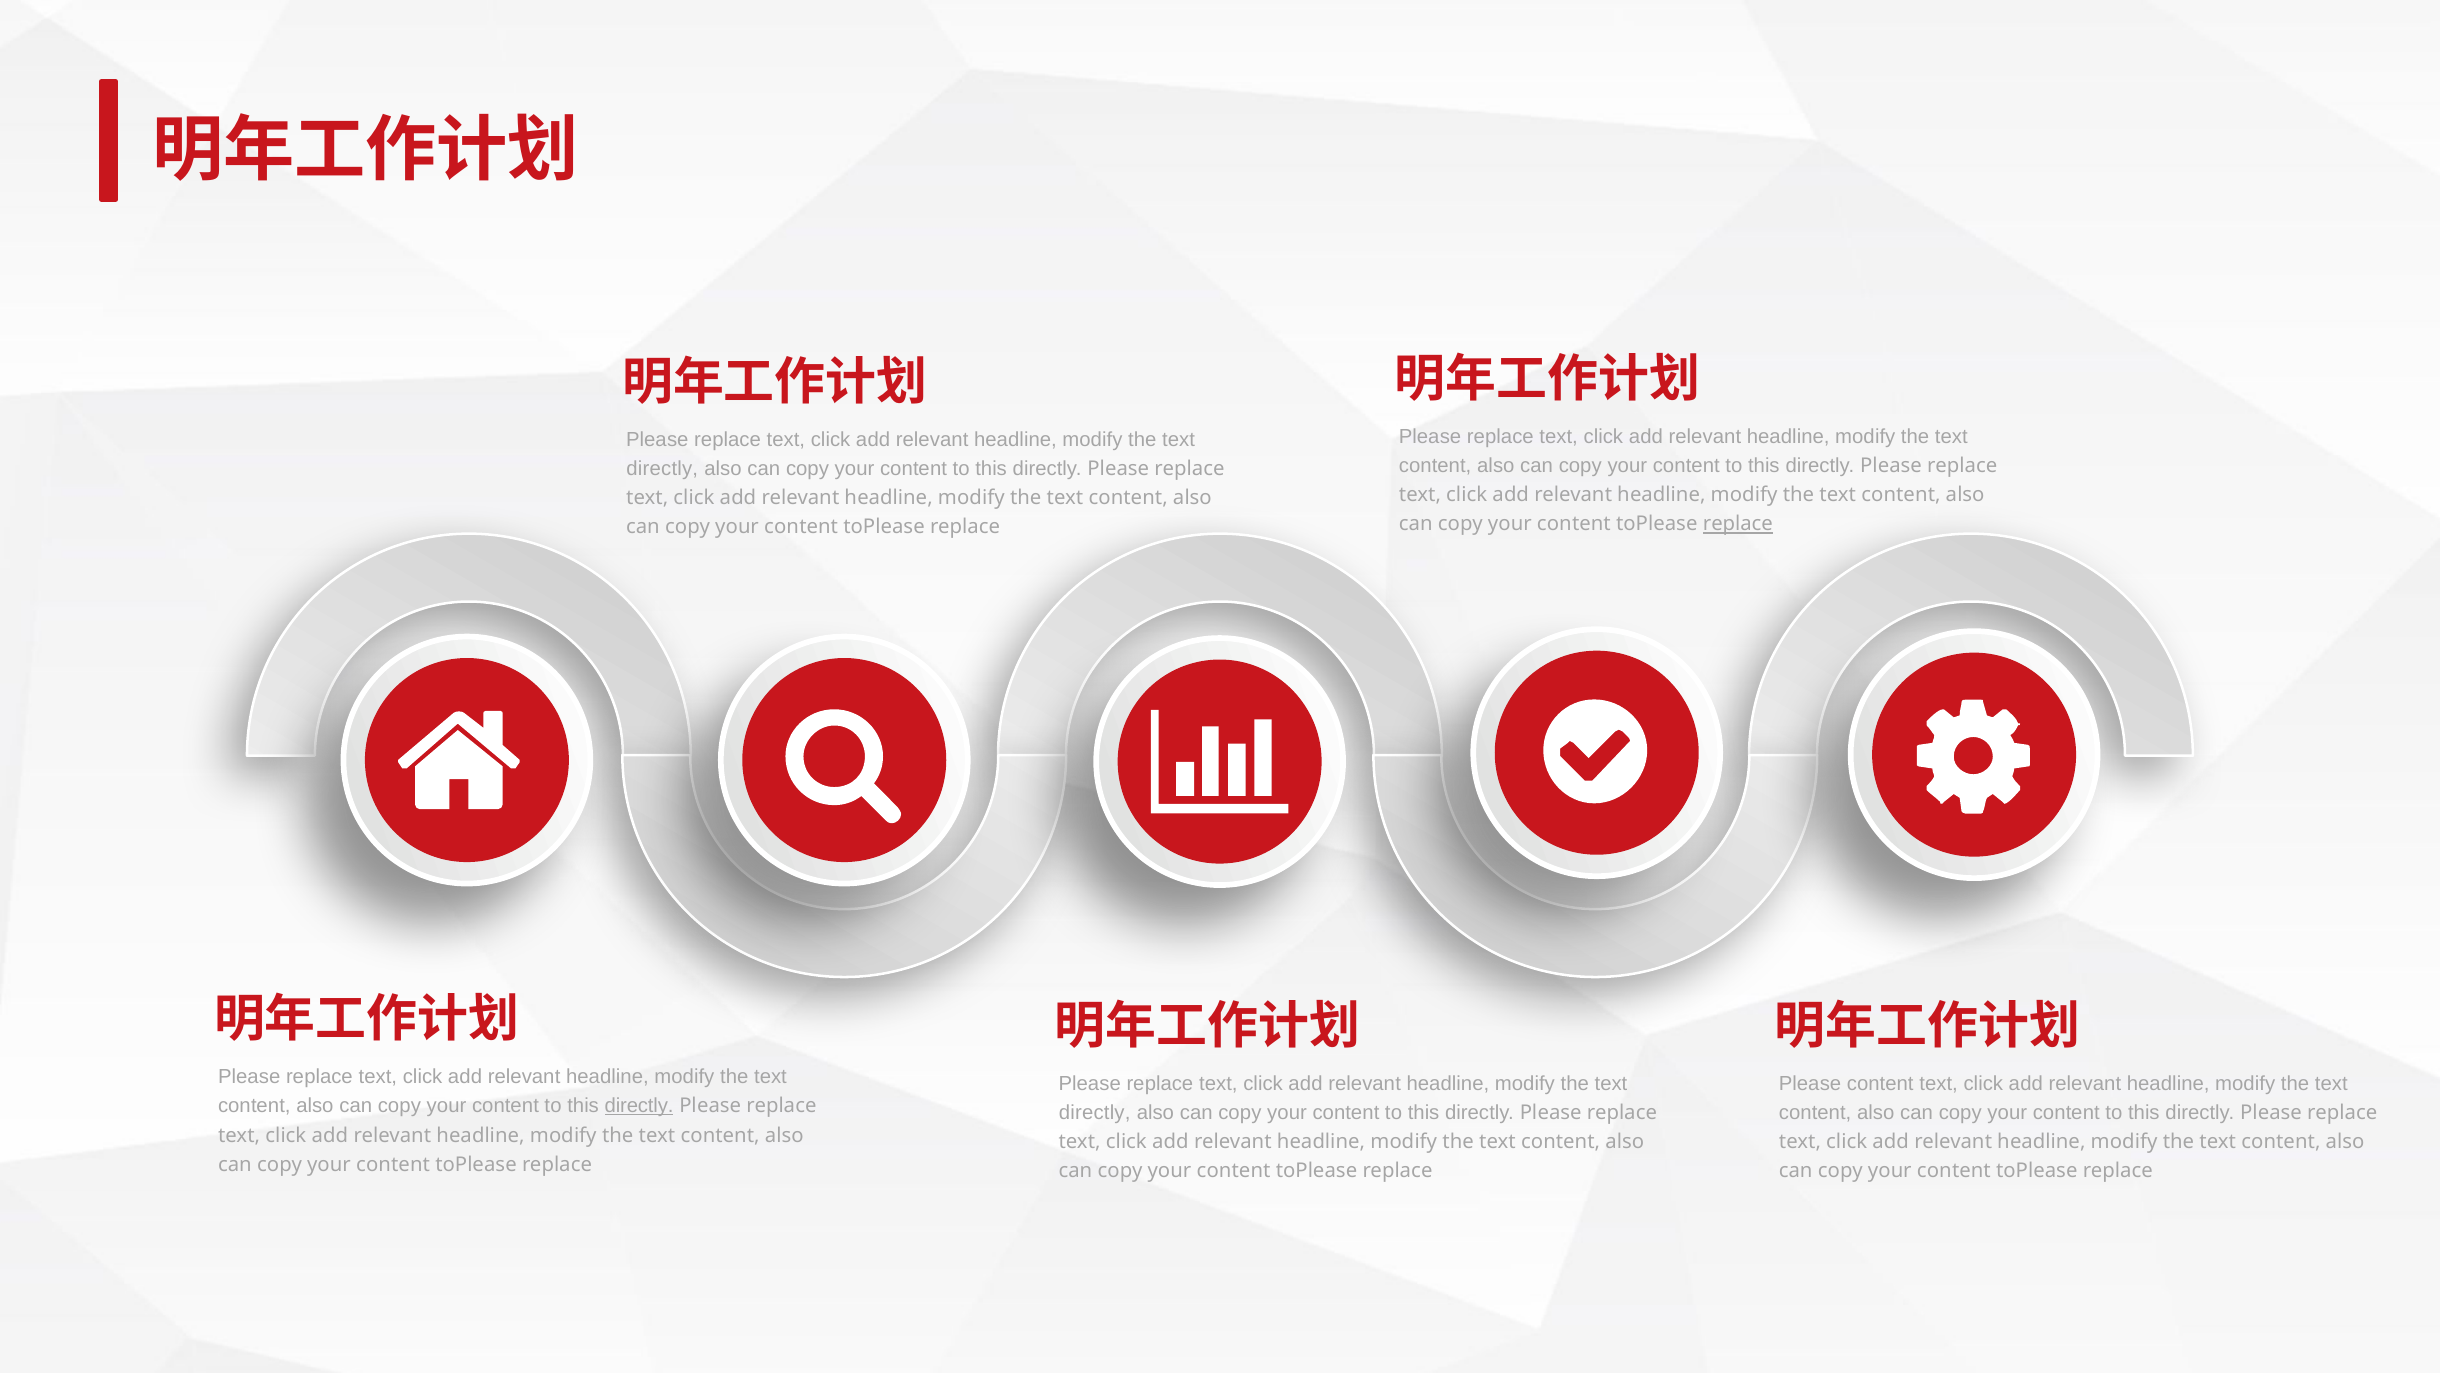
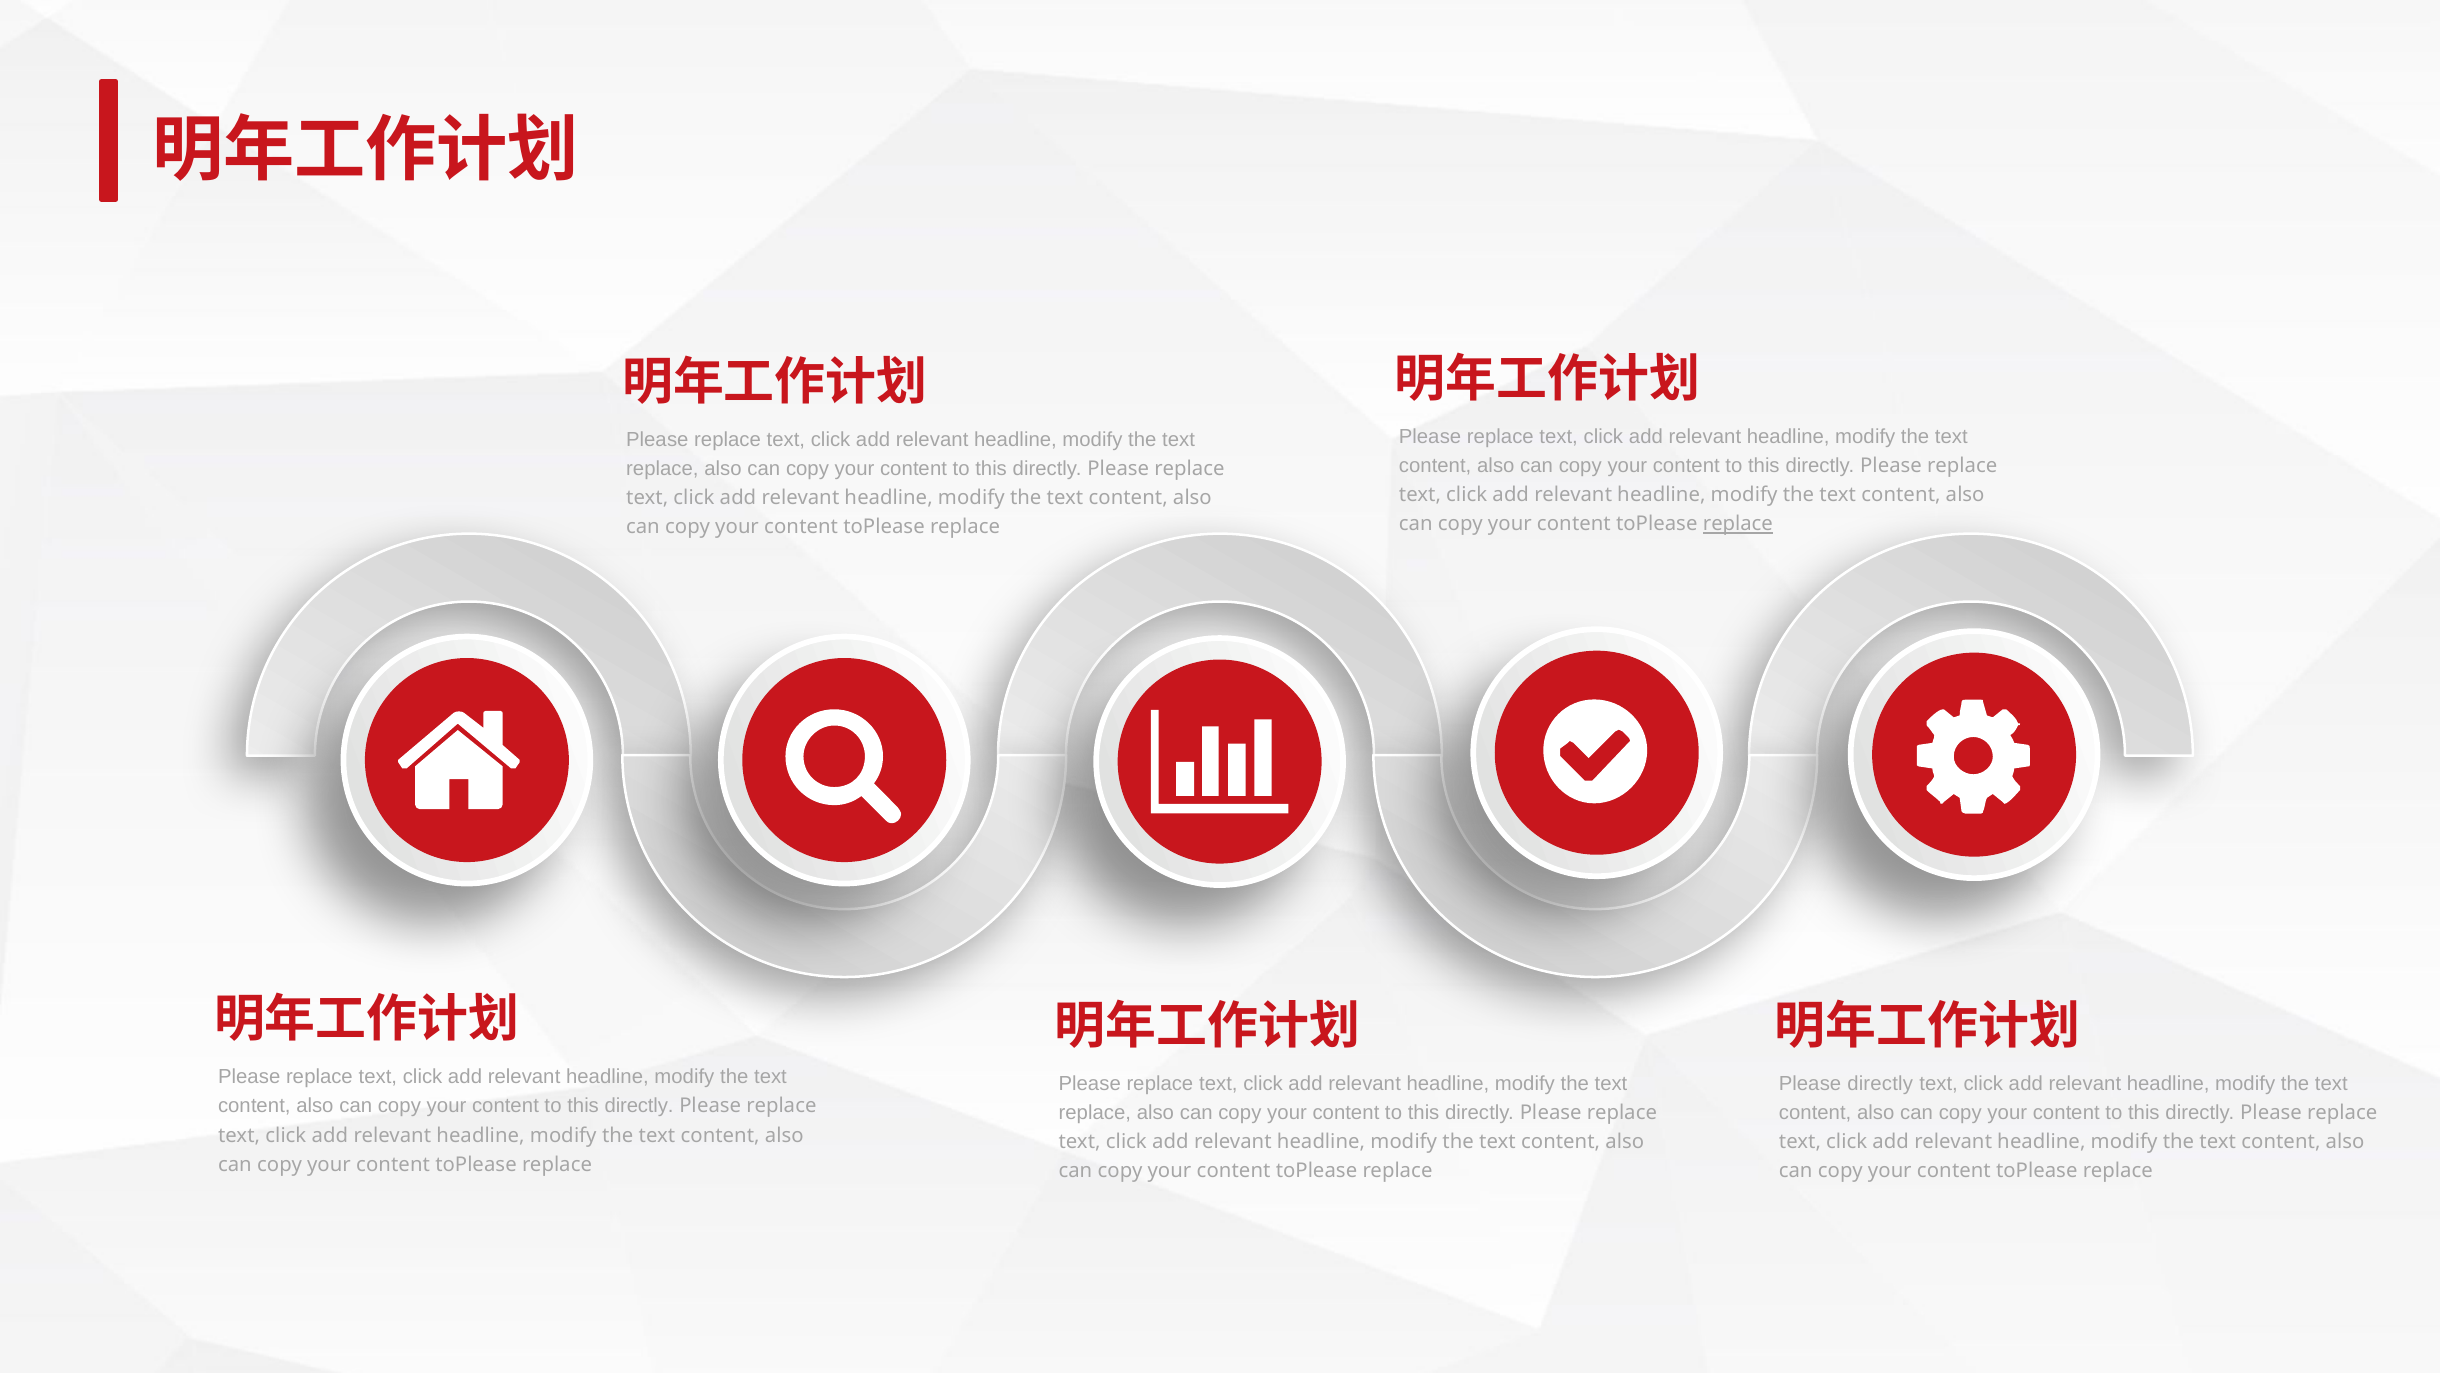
directly at (662, 468): directly -> replace
Please content: content -> directly
directly at (639, 1106) underline: present -> none
directly at (1095, 1112): directly -> replace
